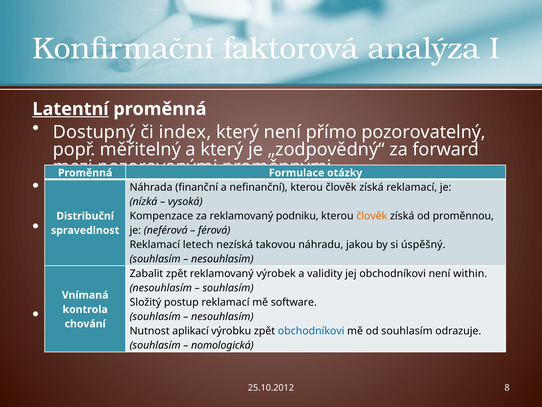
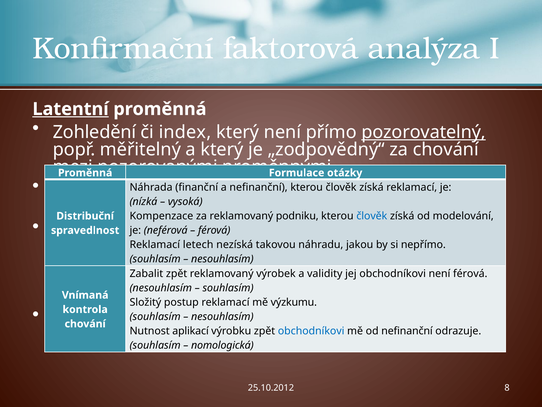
Dostupný: Dostupný -> Zohledění
pozorovatelný underline: none -> present
za forward: forward -> chování
člověk at (372, 216) colour: orange -> blue
od proměnnou: proměnnou -> modelování
si úspěšný: úspěšný -> nepřímo
není within: within -> férová
software: software -> výzkumu
souhlasím at (407, 331): souhlasím -> nefinanční
